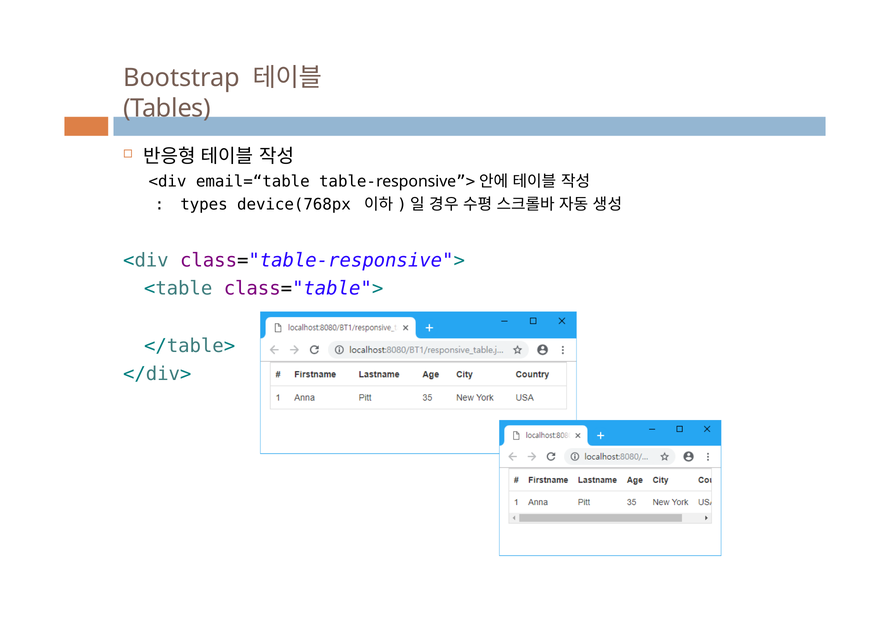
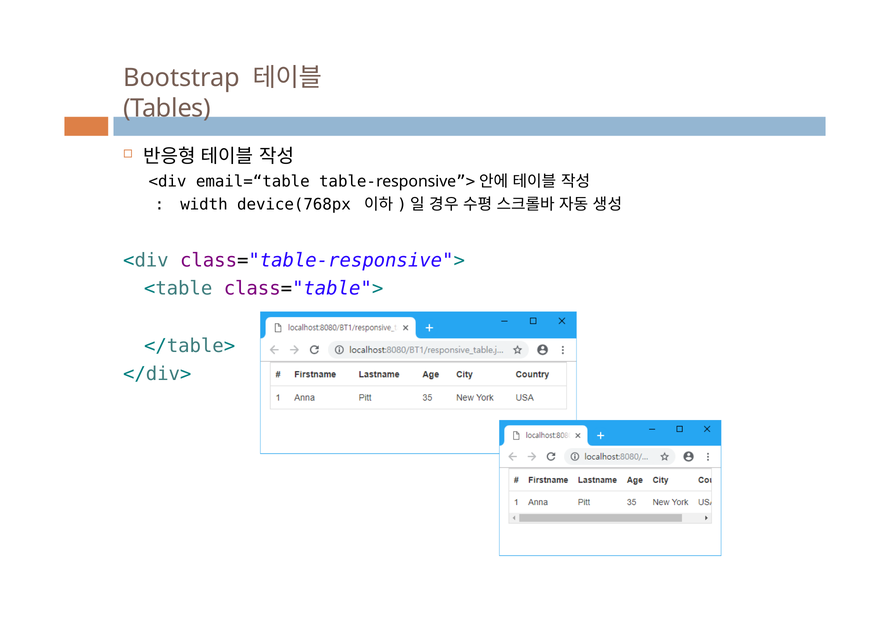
types: types -> width
